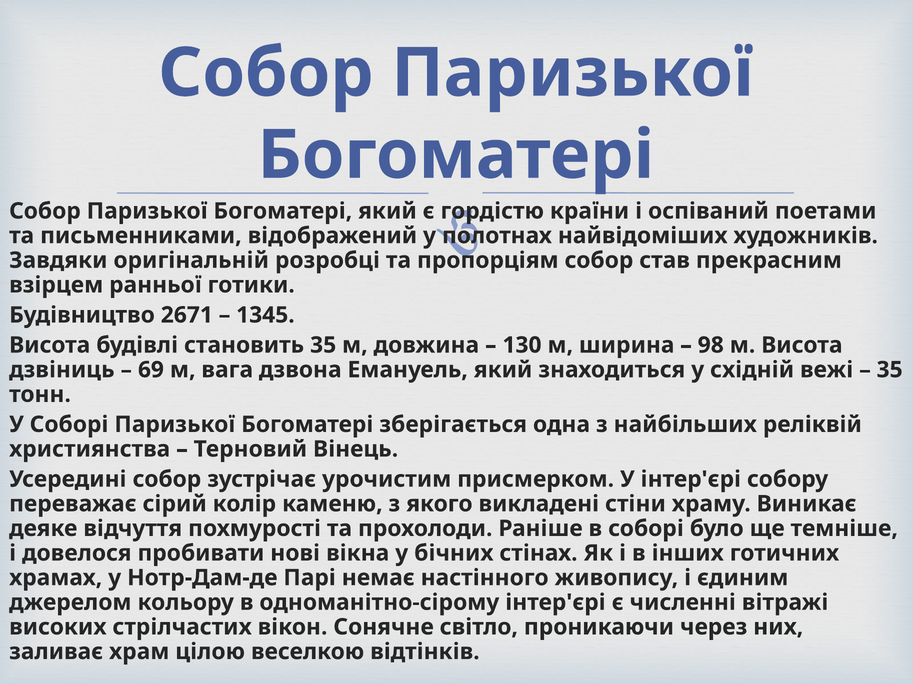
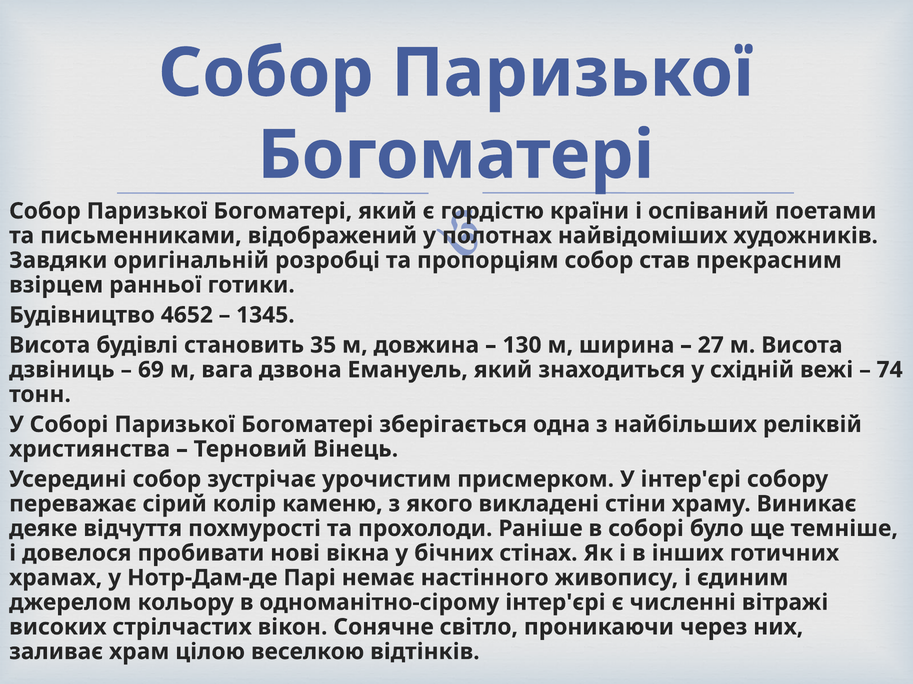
2671: 2671 -> 4652
98: 98 -> 27
35 at (890, 370): 35 -> 74
